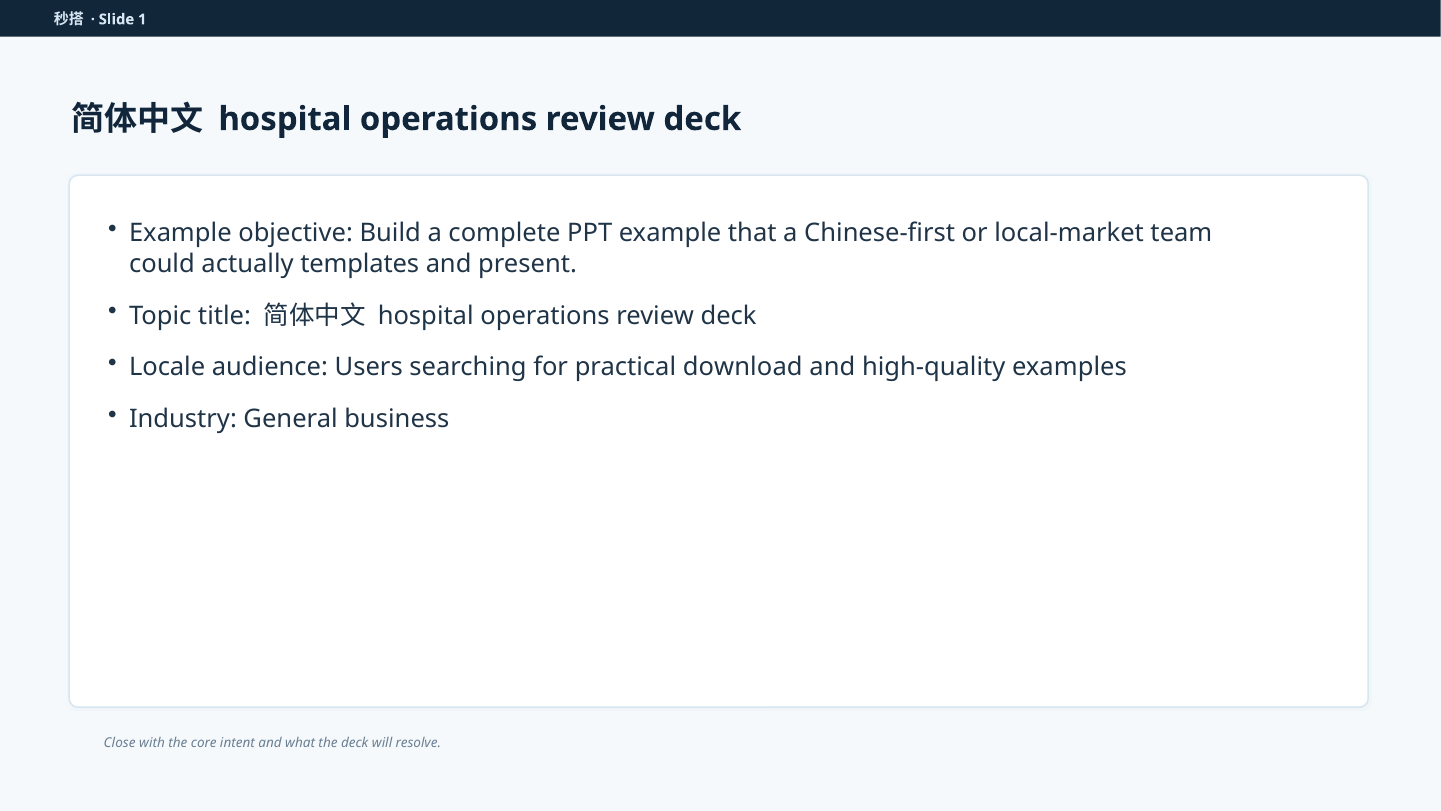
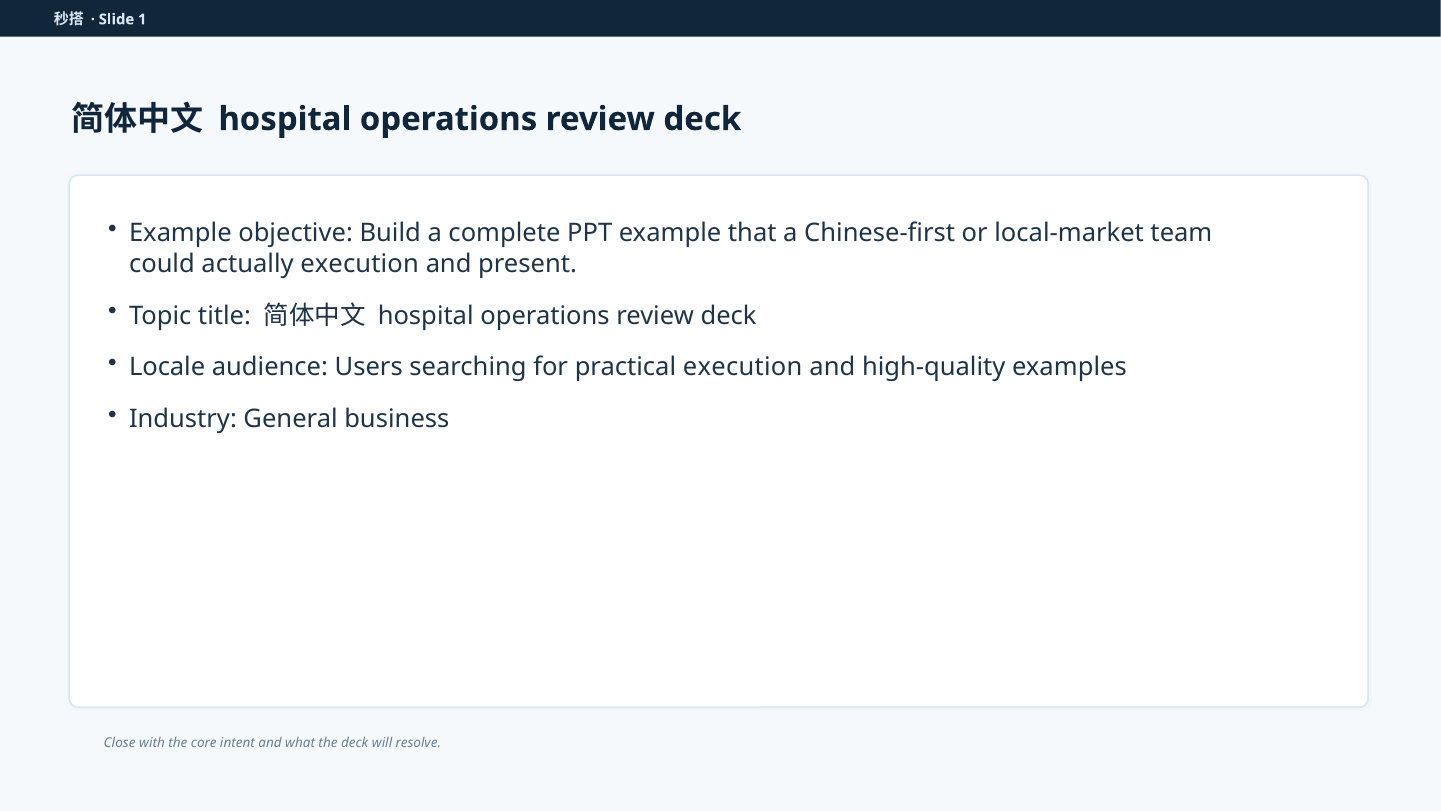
actually templates: templates -> execution
practical download: download -> execution
